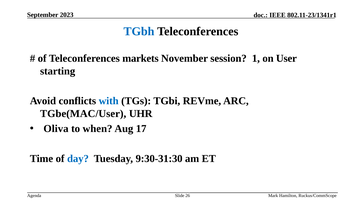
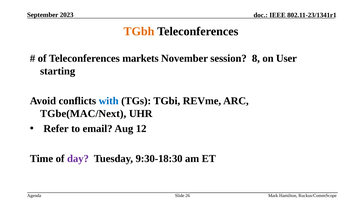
TGbh colour: blue -> orange
1: 1 -> 8
TGbe(MAC/User: TGbe(MAC/User -> TGbe(MAC/Next
Oliva: Oliva -> Refer
when: when -> email
17: 17 -> 12
day colour: blue -> purple
9:30-31:30: 9:30-31:30 -> 9:30-18:30
